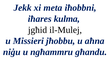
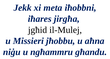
kulma: kulma -> jirgħa
